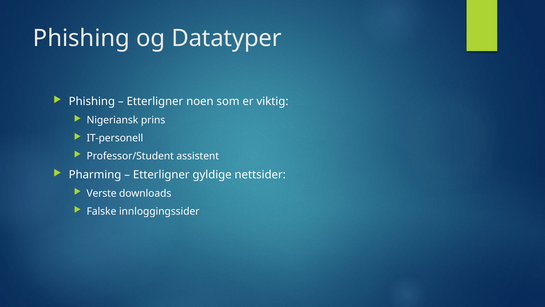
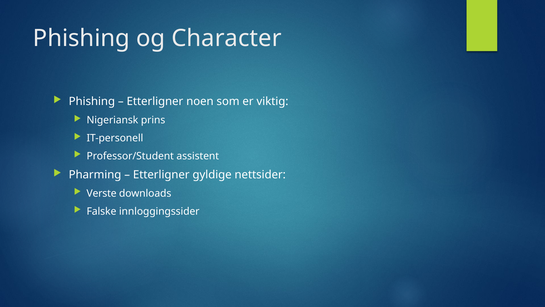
Datatyper: Datatyper -> Character
